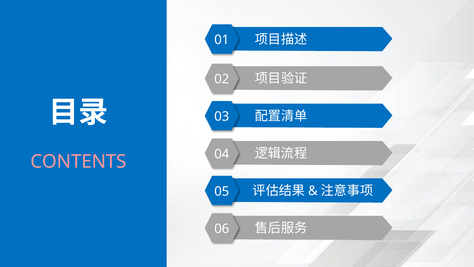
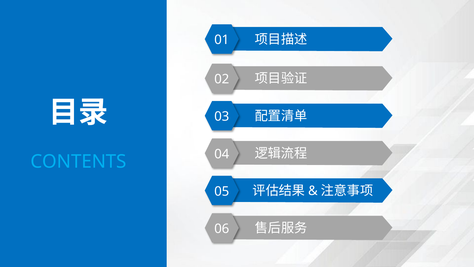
CONTENTS colour: pink -> light blue
